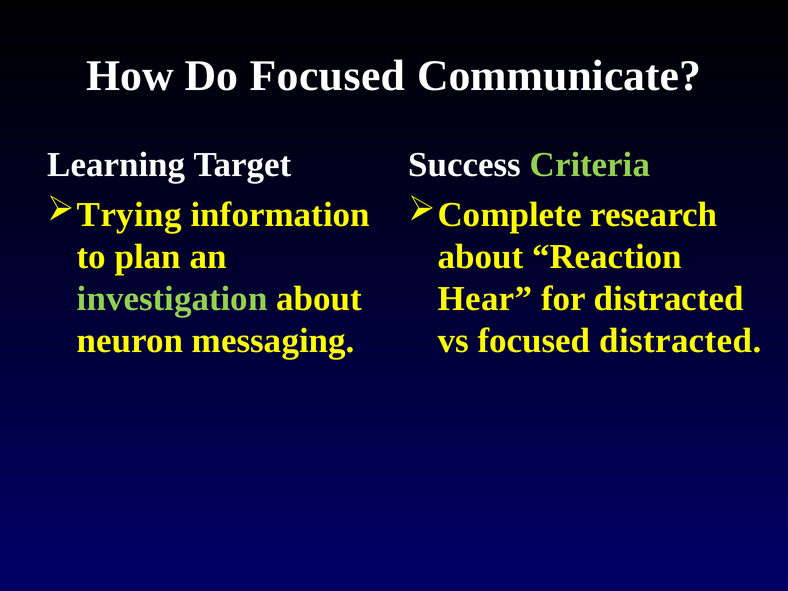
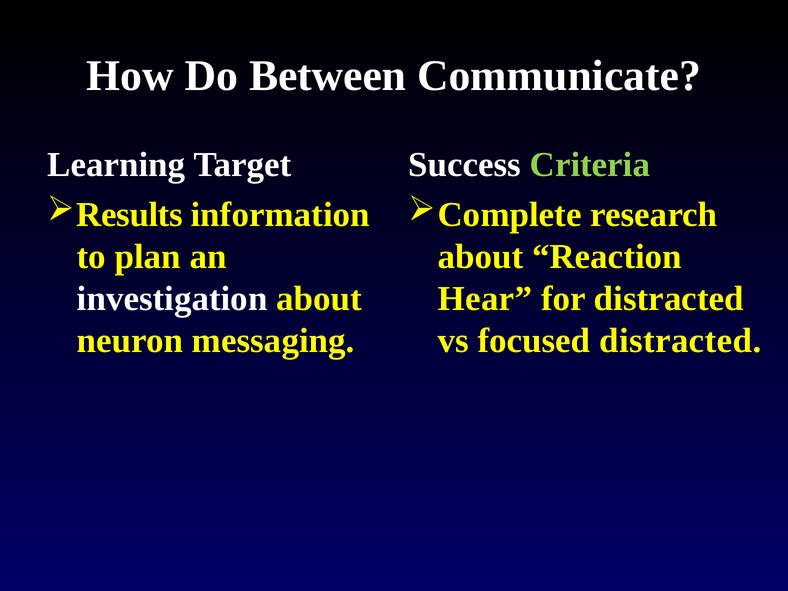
Do Focused: Focused -> Between
Trying: Trying -> Results
investigation colour: light green -> white
